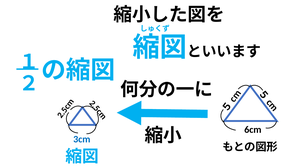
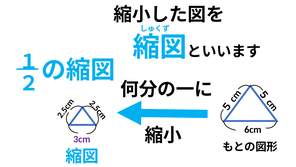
3cm colour: blue -> purple
